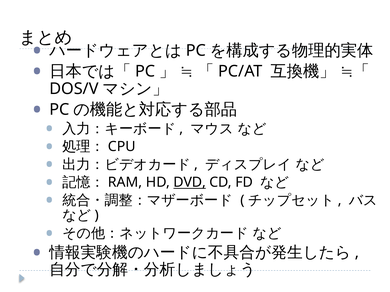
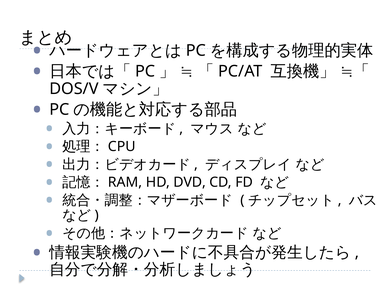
DVD underline: present -> none
